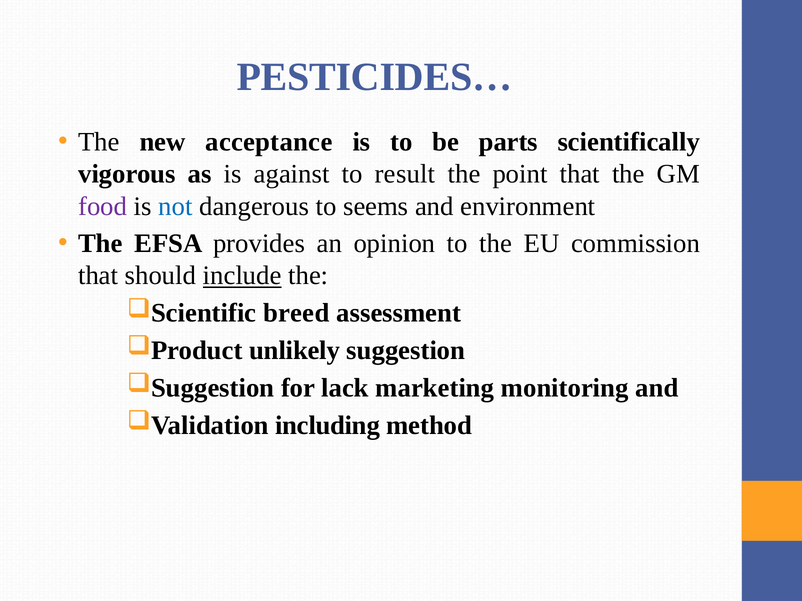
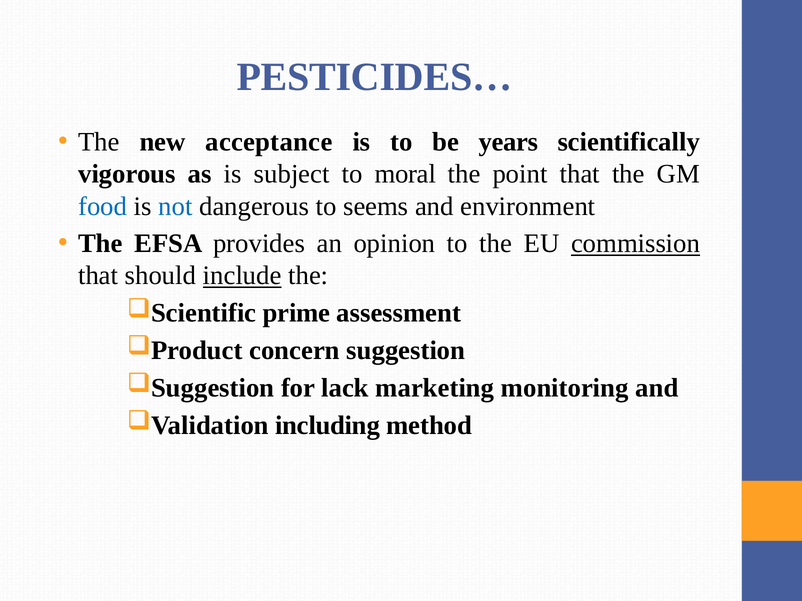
parts: parts -> years
against: against -> subject
result: result -> moral
food colour: purple -> blue
commission underline: none -> present
breed: breed -> prime
unlikely: unlikely -> concern
